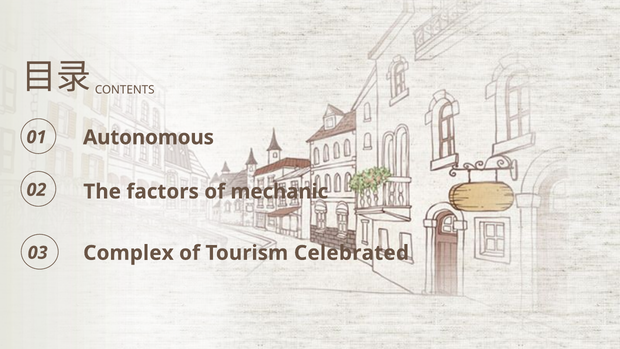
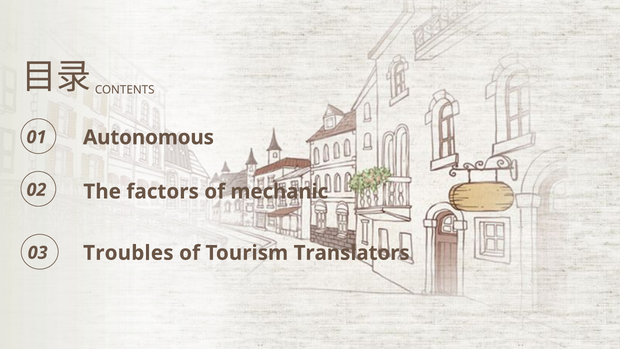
Complex: Complex -> Troubles
Celebrated: Celebrated -> Translators
